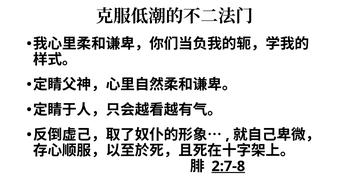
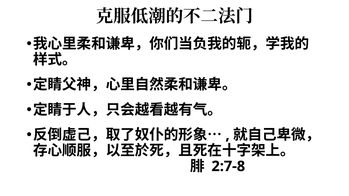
2:7-8 underline: present -> none
